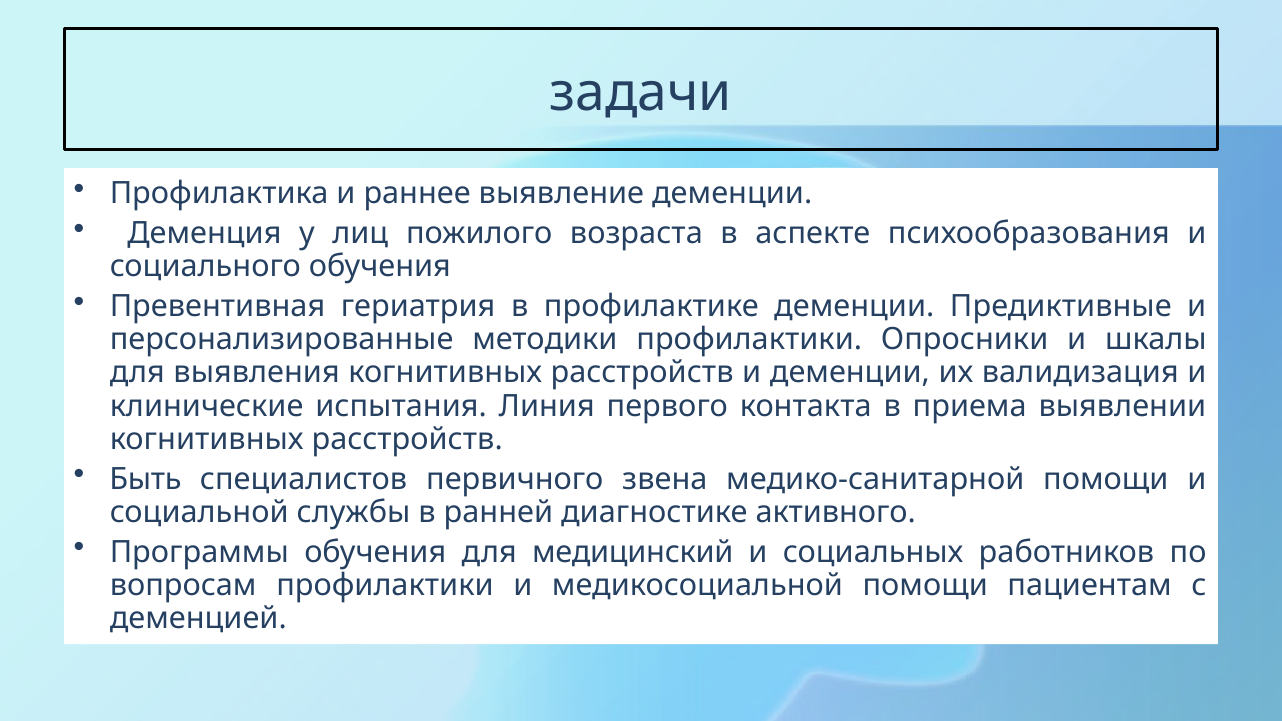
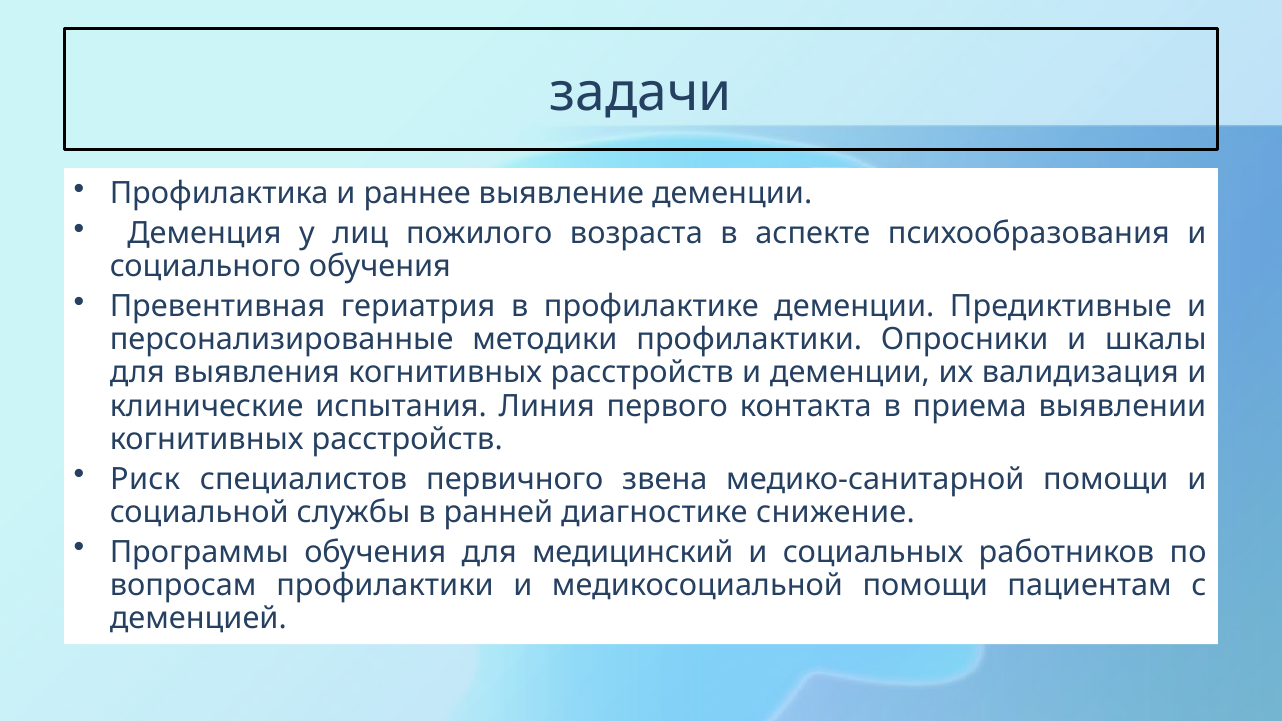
Быть: Быть -> Риск
активного: активного -> снижение
